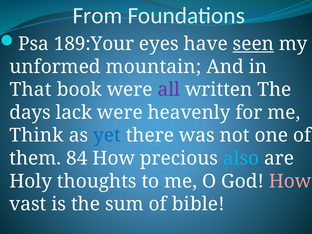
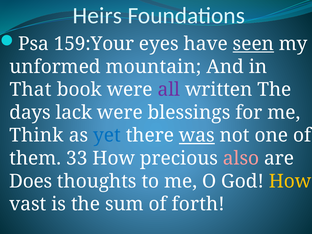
From: From -> Heirs
189:Your: 189:Your -> 159:Your
heavenly: heavenly -> blessings
was underline: none -> present
84: 84 -> 33
also colour: light blue -> pink
Holy: Holy -> Does
How at (290, 181) colour: pink -> yellow
bible: bible -> forth
